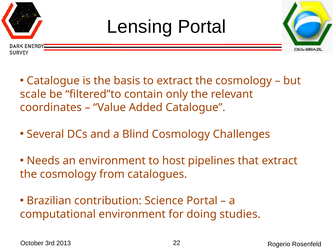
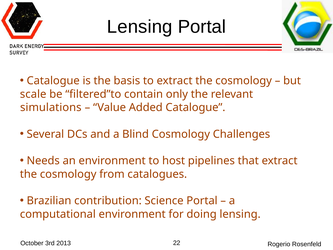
coordinates: coordinates -> simulations
doing studies: studies -> lensing
